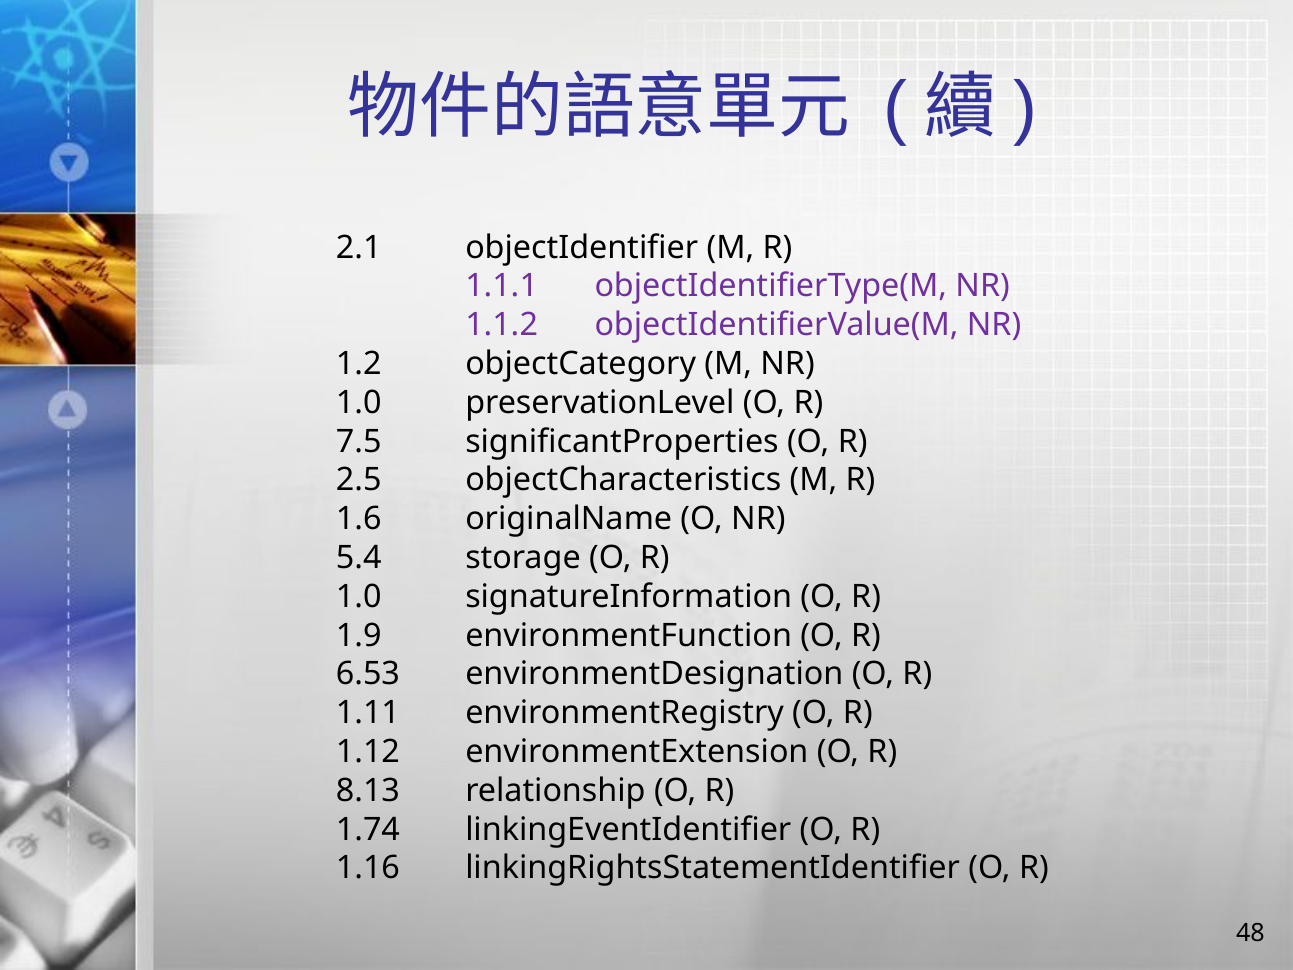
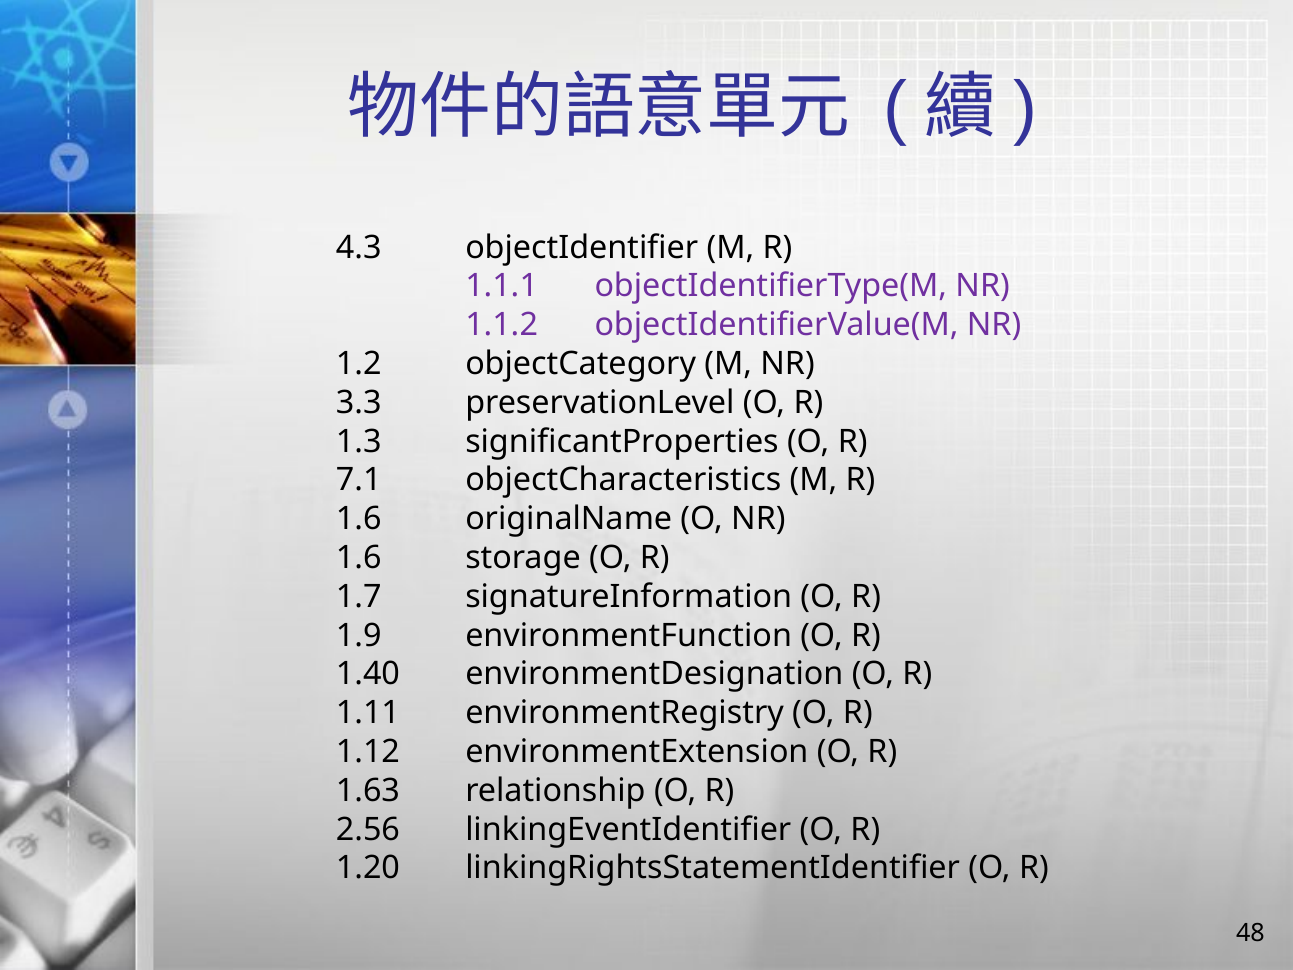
2.1: 2.1 -> 4.3
1.0 at (359, 403): 1.0 -> 3.3
7.5: 7.5 -> 1.3
2.5: 2.5 -> 7.1
5.4 at (359, 558): 5.4 -> 1.6
1.0 at (359, 596): 1.0 -> 1.7
6.53: 6.53 -> 1.40
8.13: 8.13 -> 1.63
1.74: 1.74 -> 2.56
1.16: 1.16 -> 1.20
